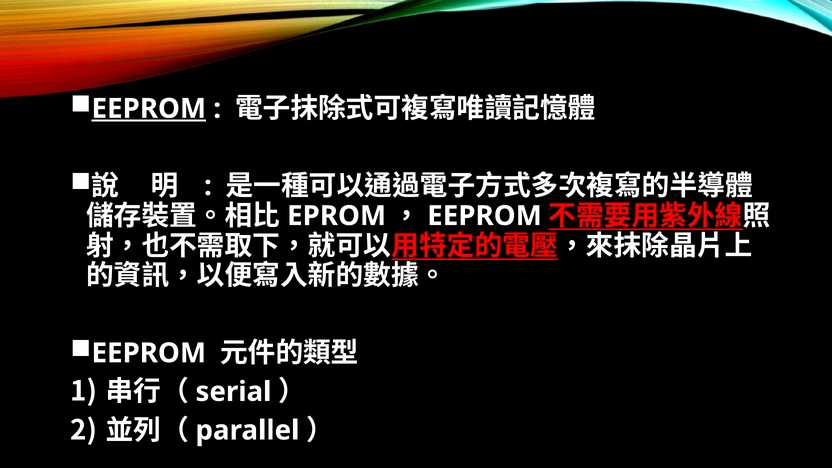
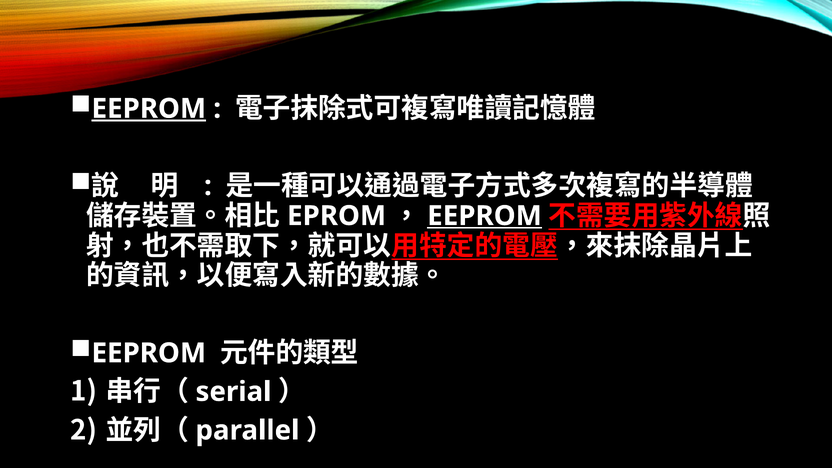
EEPROM at (485, 216) underline: none -> present
